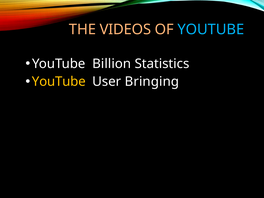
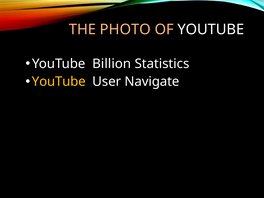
VIDEOS: VIDEOS -> PHOTO
YOUTUBE at (211, 29) colour: light blue -> white
Bringing: Bringing -> Navigate
